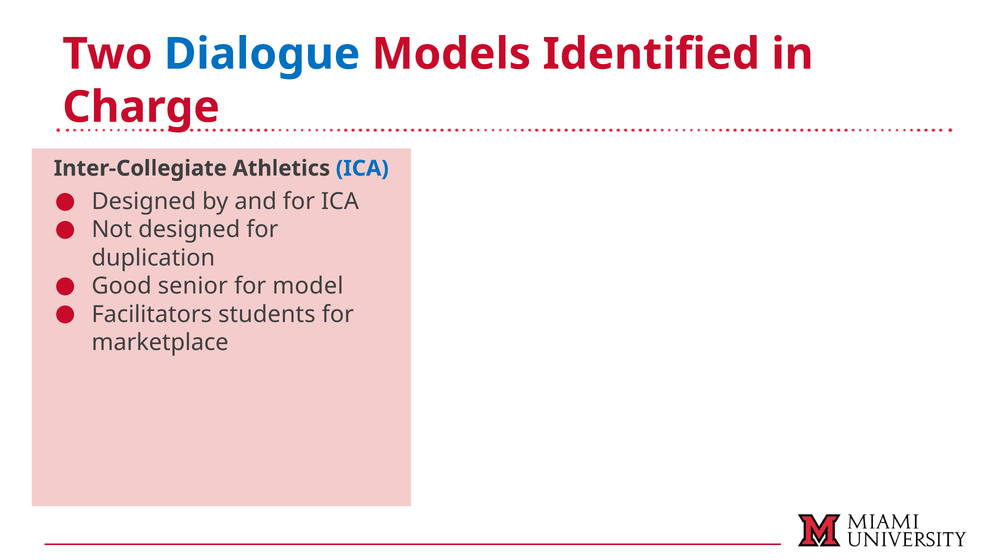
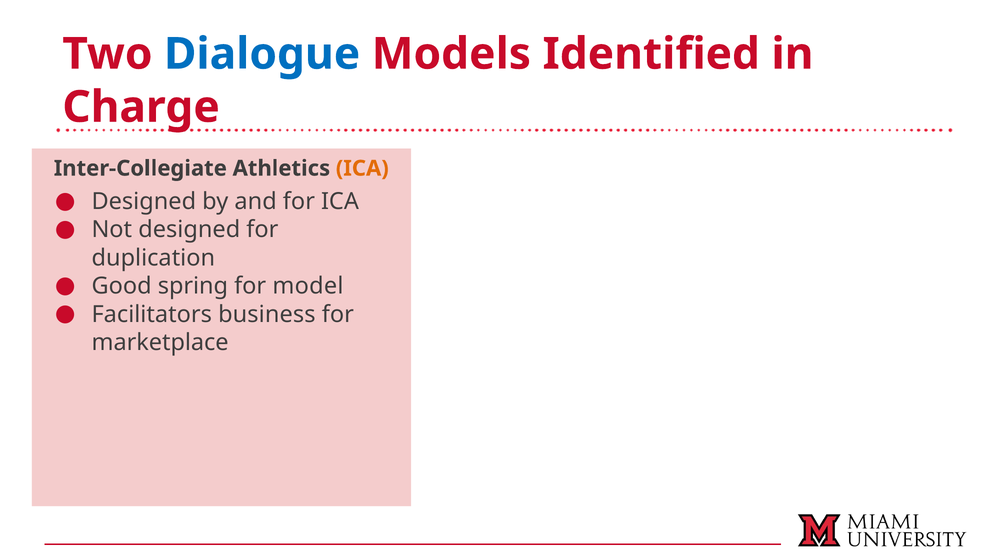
ICA at (362, 168) colour: blue -> orange
senior: senior -> spring
students: students -> business
